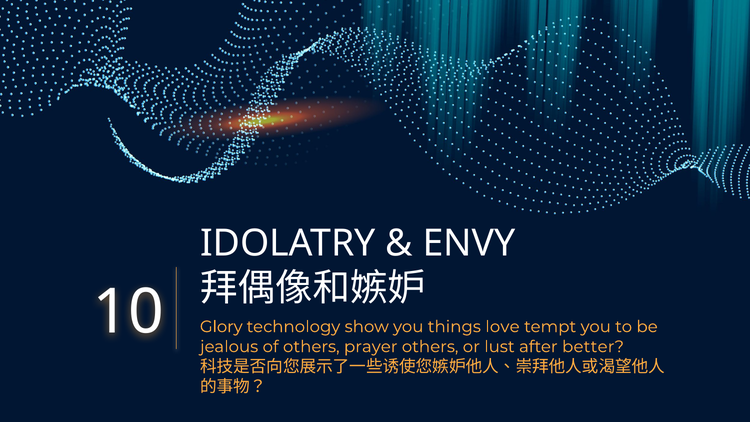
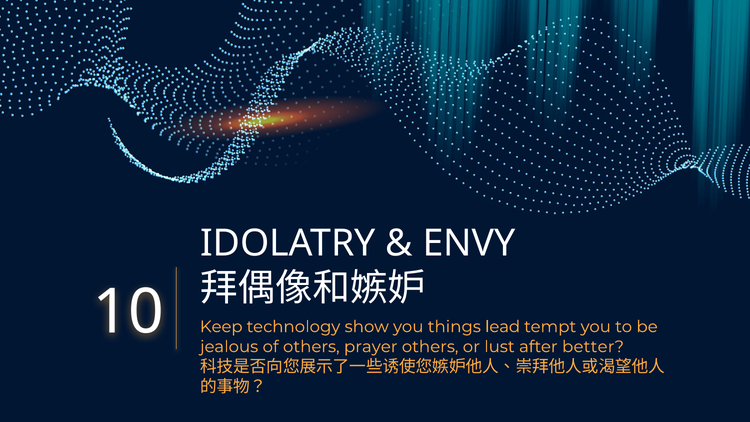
Glory: Glory -> Keep
love: love -> lead
